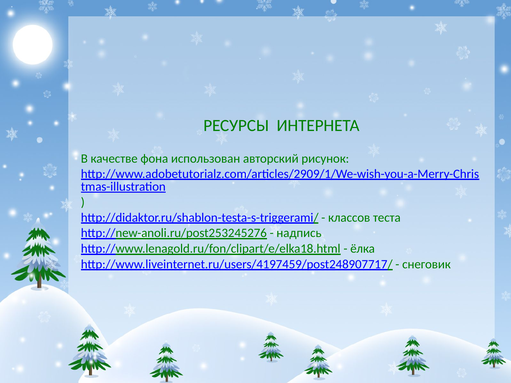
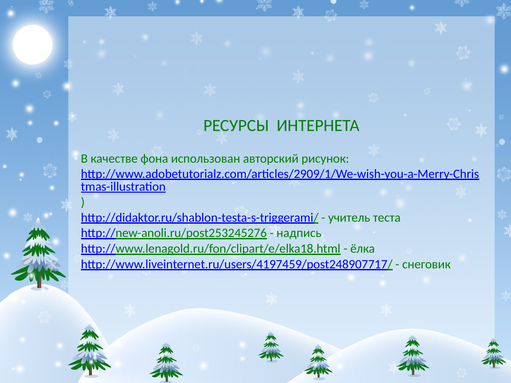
классов: классов -> учитель
